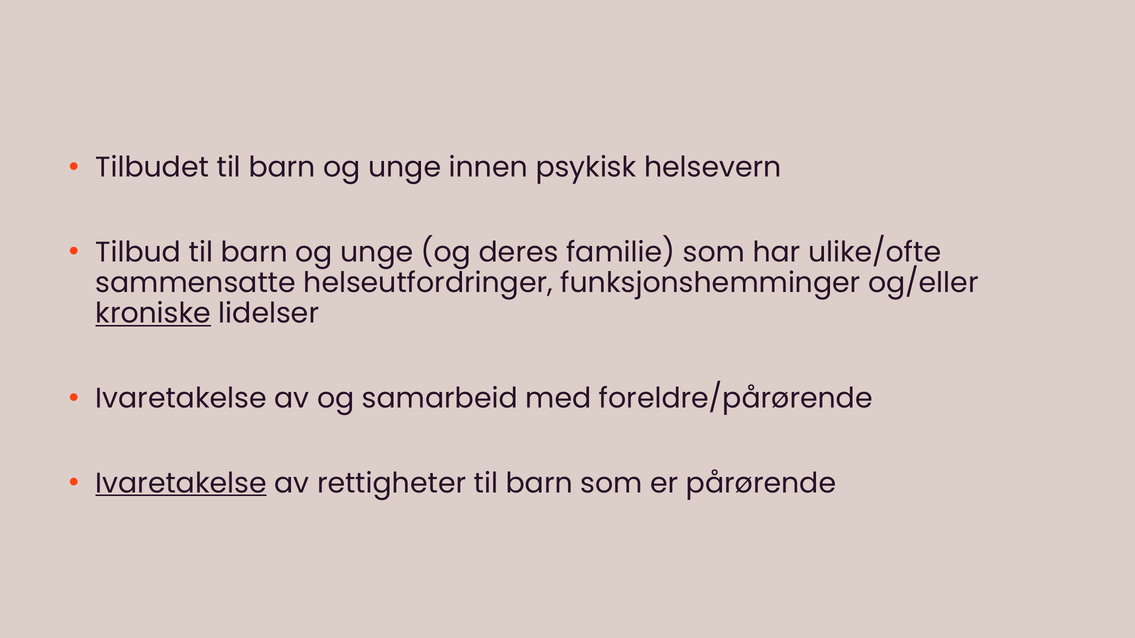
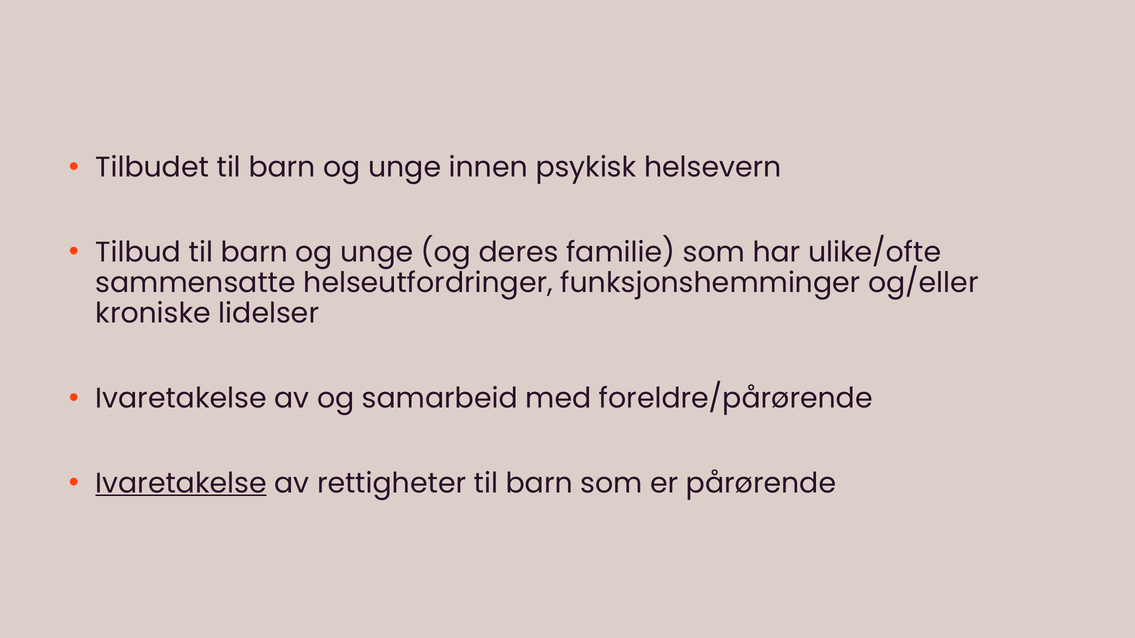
kroniske underline: present -> none
